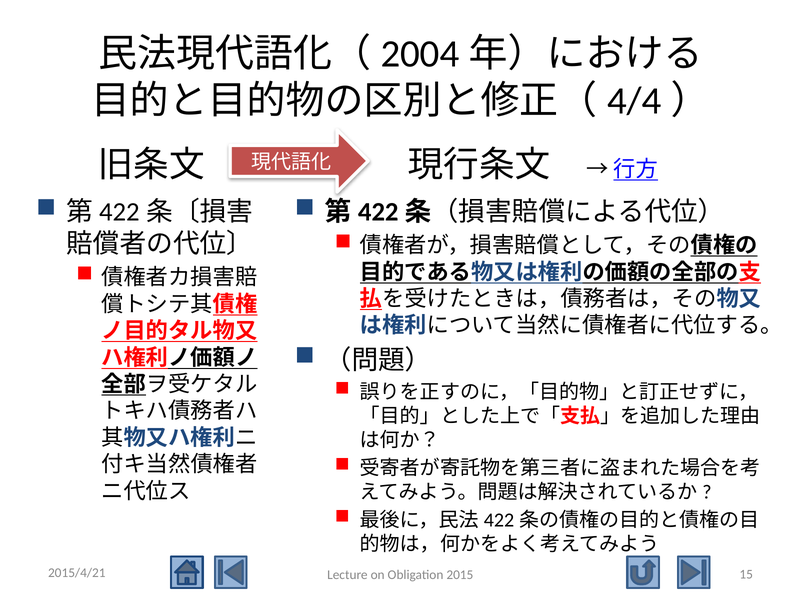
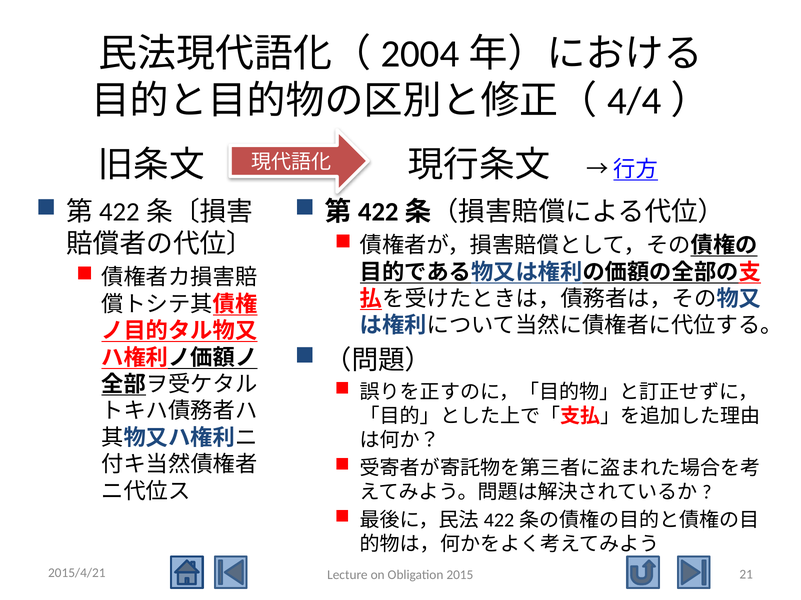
15: 15 -> 21
